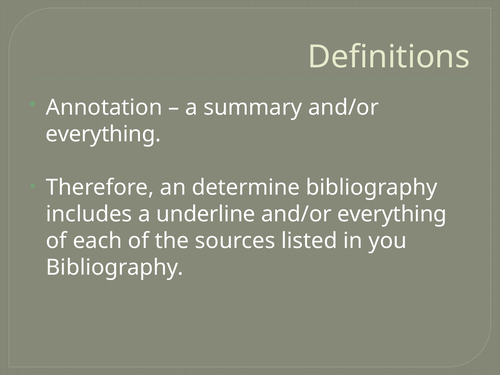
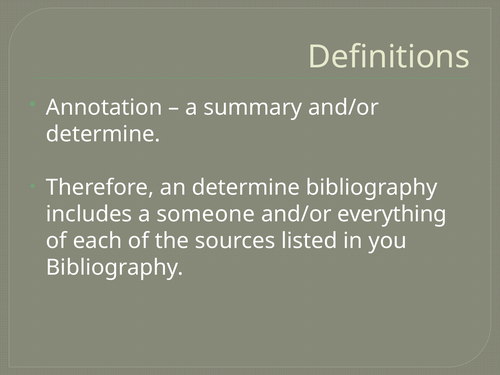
everything at (103, 134): everything -> determine
underline: underline -> someone
